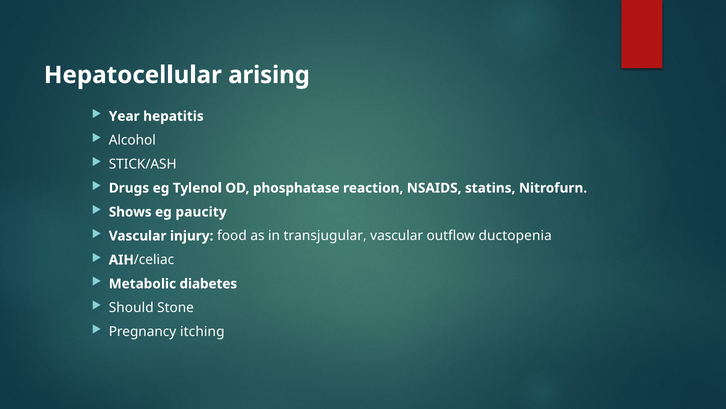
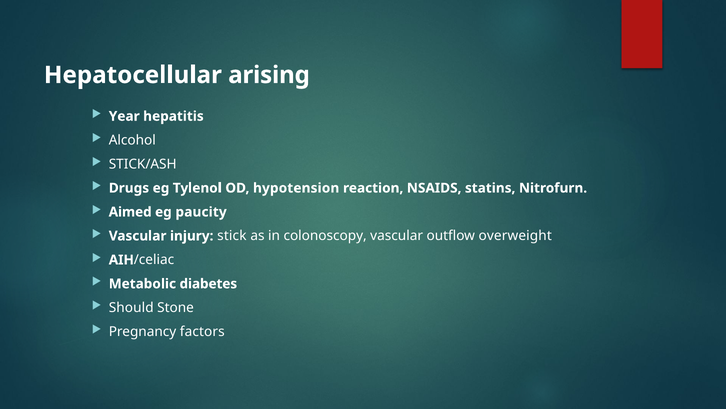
phosphatase: phosphatase -> hypotension
Shows: Shows -> Aimed
food: food -> stick
transjugular: transjugular -> colonoscopy
ductopenia: ductopenia -> overweight
itching: itching -> factors
